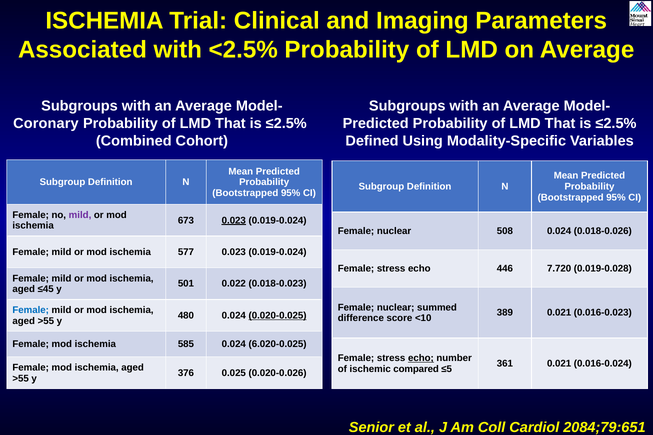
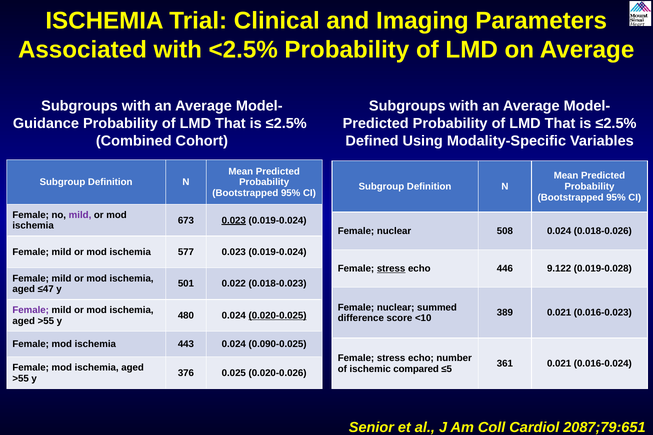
Coronary: Coronary -> Guidance
stress at (391, 269) underline: none -> present
7.720: 7.720 -> 9.122
≤45: ≤45 -> ≤47
Female at (31, 310) colour: blue -> purple
585: 585 -> 443
6.020-0.025: 6.020-0.025 -> 0.090-0.025
echo at (421, 358) underline: present -> none
2084;79:651: 2084;79:651 -> 2087;79:651
